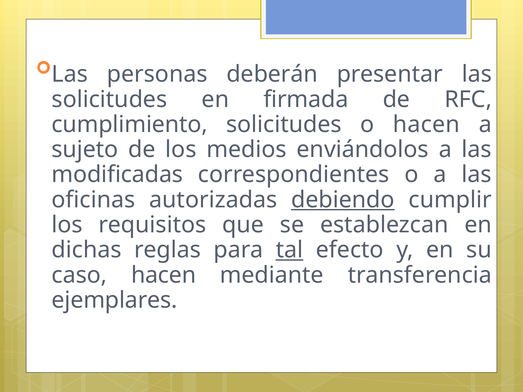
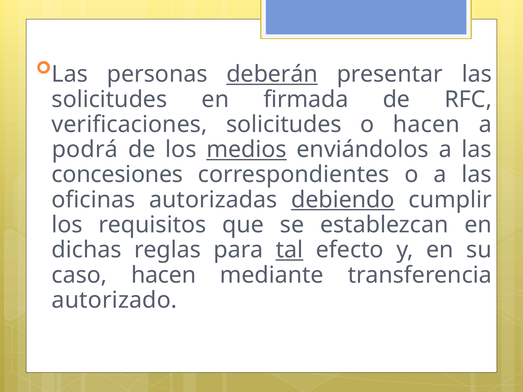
deberán underline: none -> present
cumplimiento: cumplimiento -> verificaciones
sujeto: sujeto -> podrá
medios underline: none -> present
modificadas: modificadas -> concesiones
ejemplares: ejemplares -> autorizado
